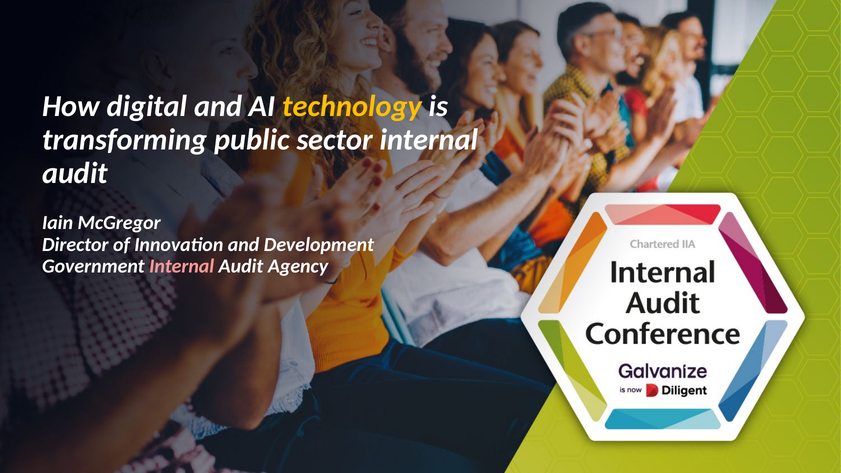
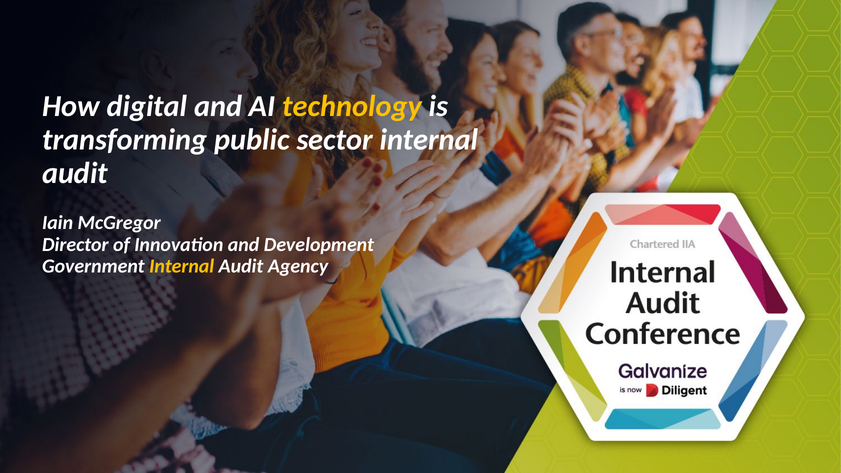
Internal at (182, 266) colour: pink -> yellow
